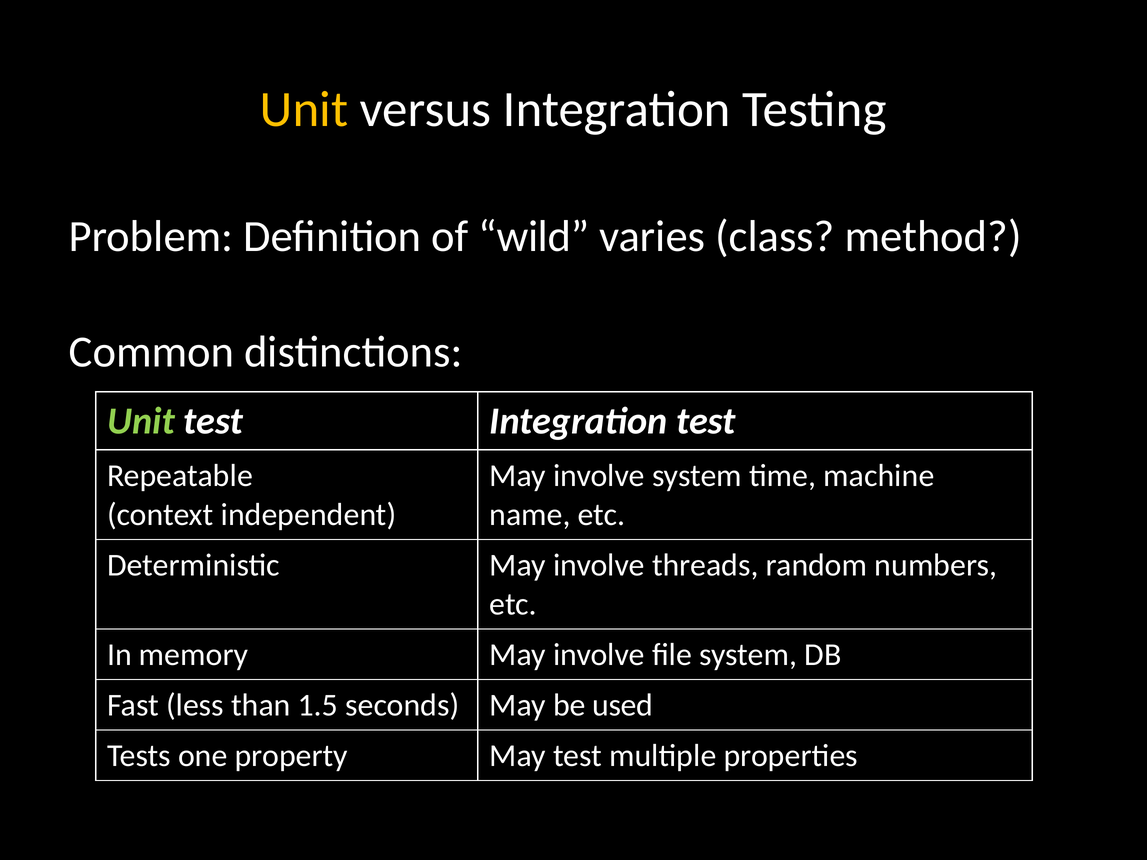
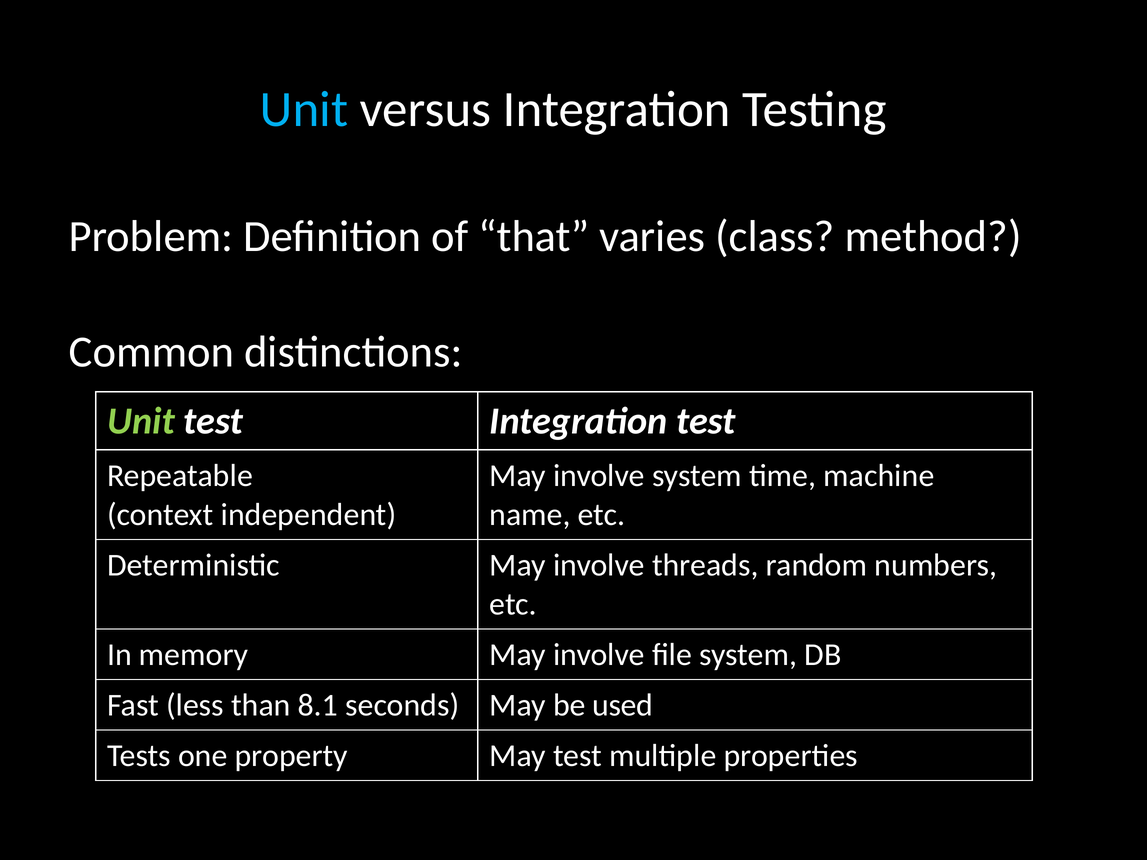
Unit at (304, 110) colour: yellow -> light blue
wild: wild -> that
1.5: 1.5 -> 8.1
